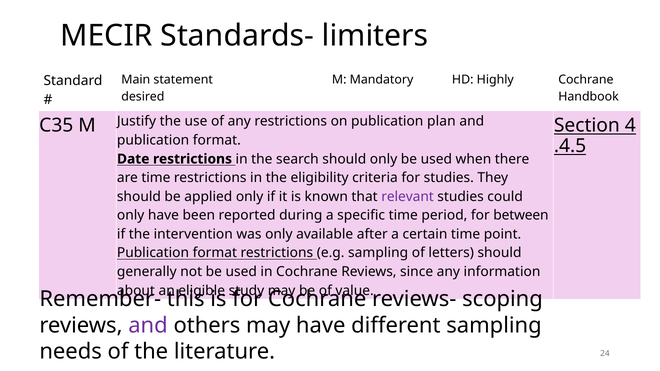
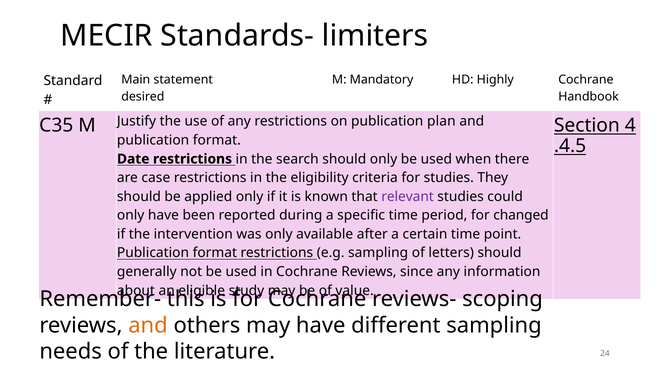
are time: time -> case
between: between -> changed
and at (148, 325) colour: purple -> orange
